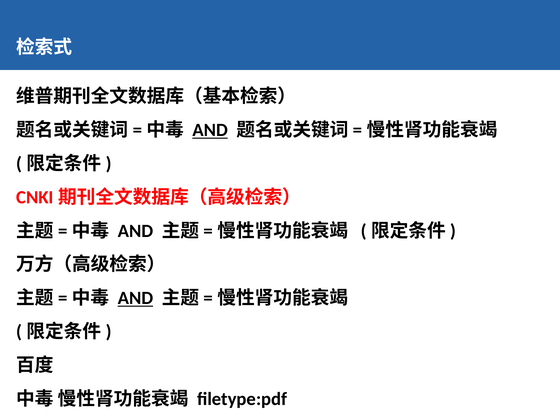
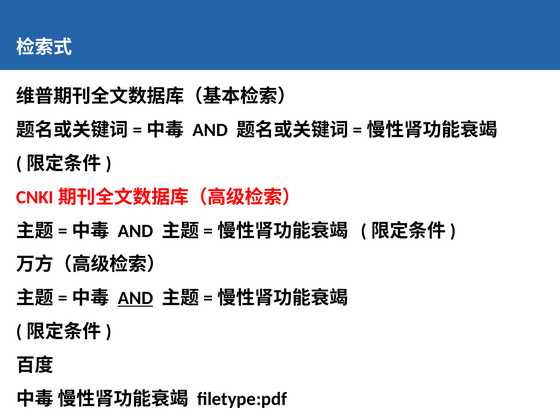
AND at (210, 130) underline: present -> none
